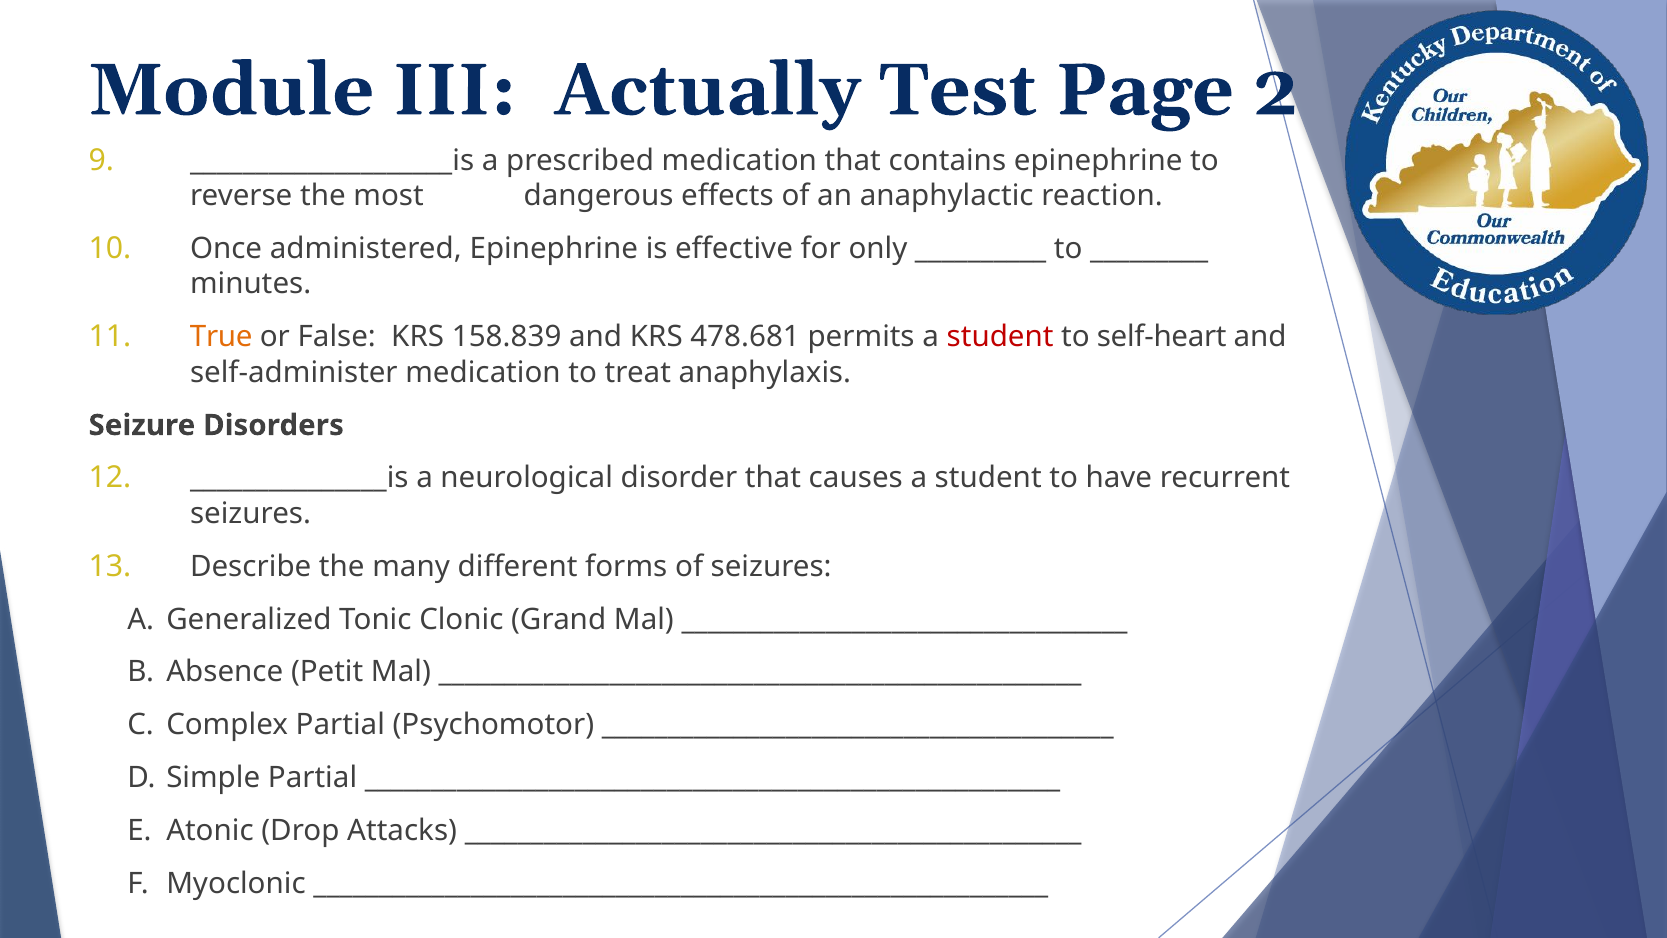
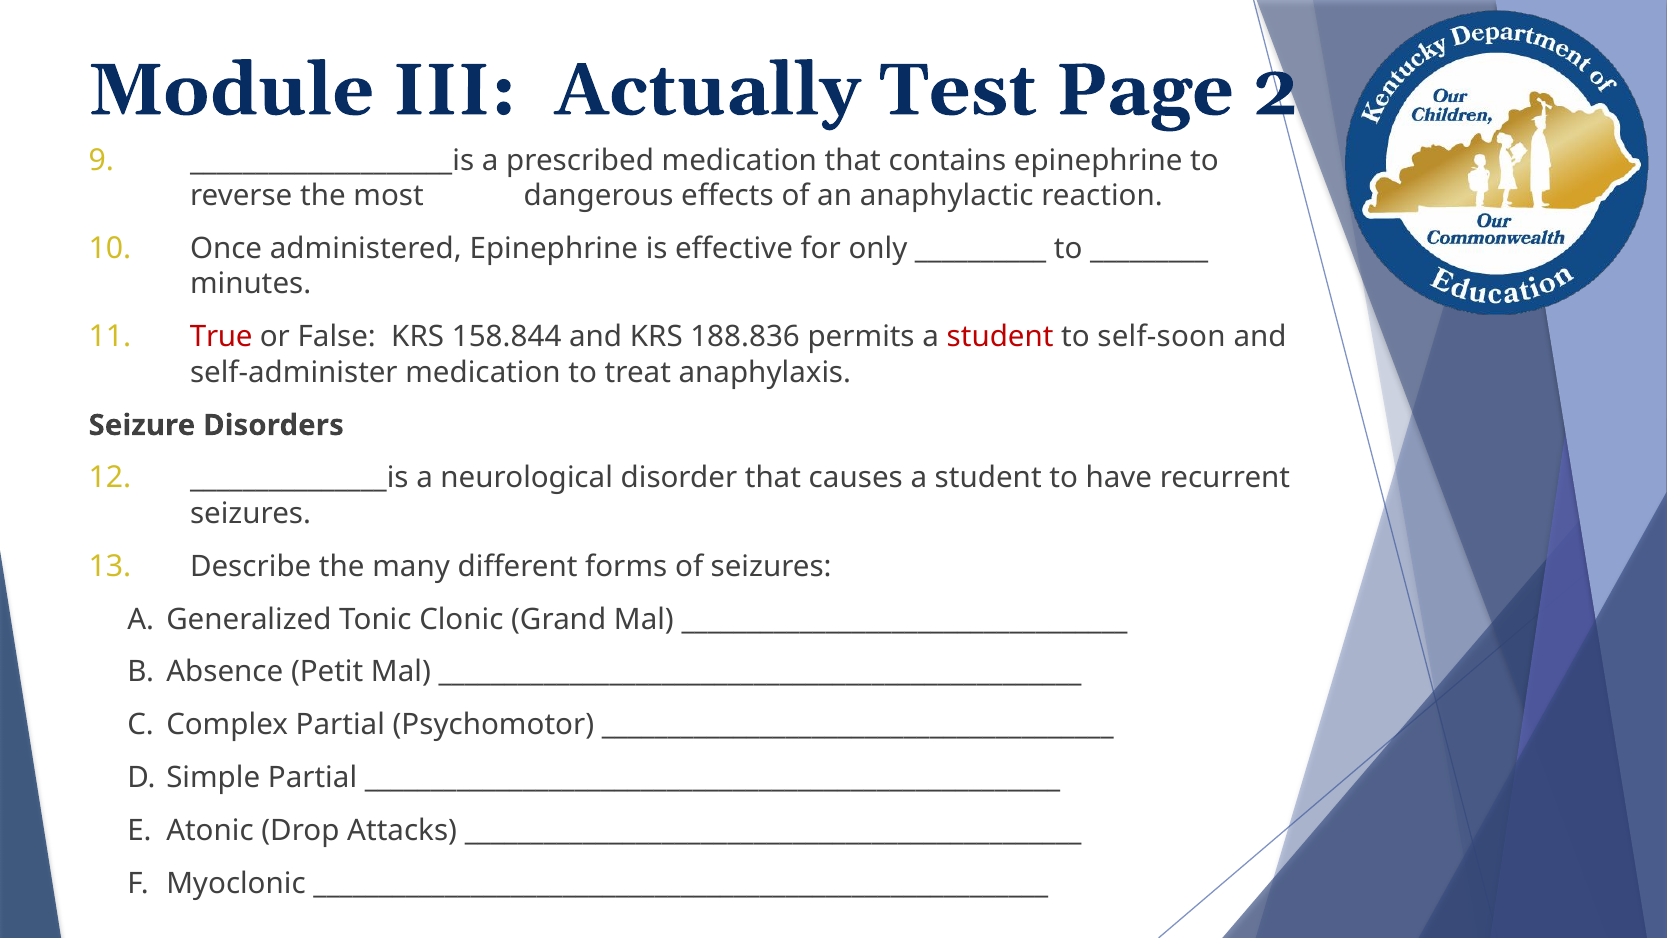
True colour: orange -> red
158.839: 158.839 -> 158.844
478.681: 478.681 -> 188.836
self-heart: self-heart -> self-soon
